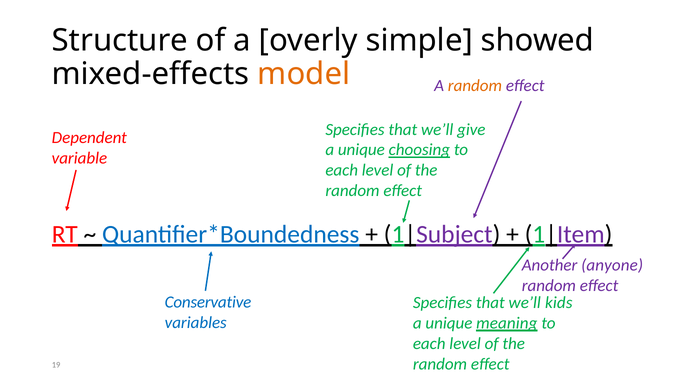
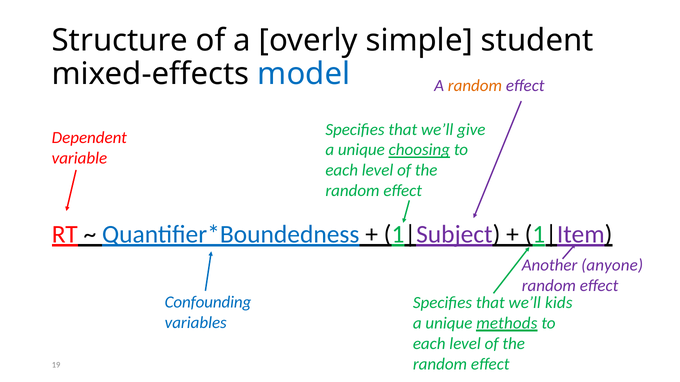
showed: showed -> student
model colour: orange -> blue
Conservative: Conservative -> Confounding
meaning: meaning -> methods
